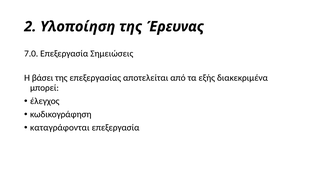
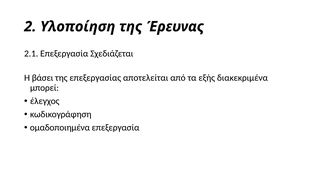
7.0: 7.0 -> 2.1
Σημειώσεις: Σημειώσεις -> Σχεδιάζεται
καταγράφονται: καταγράφονται -> ομαδοποιημένα
